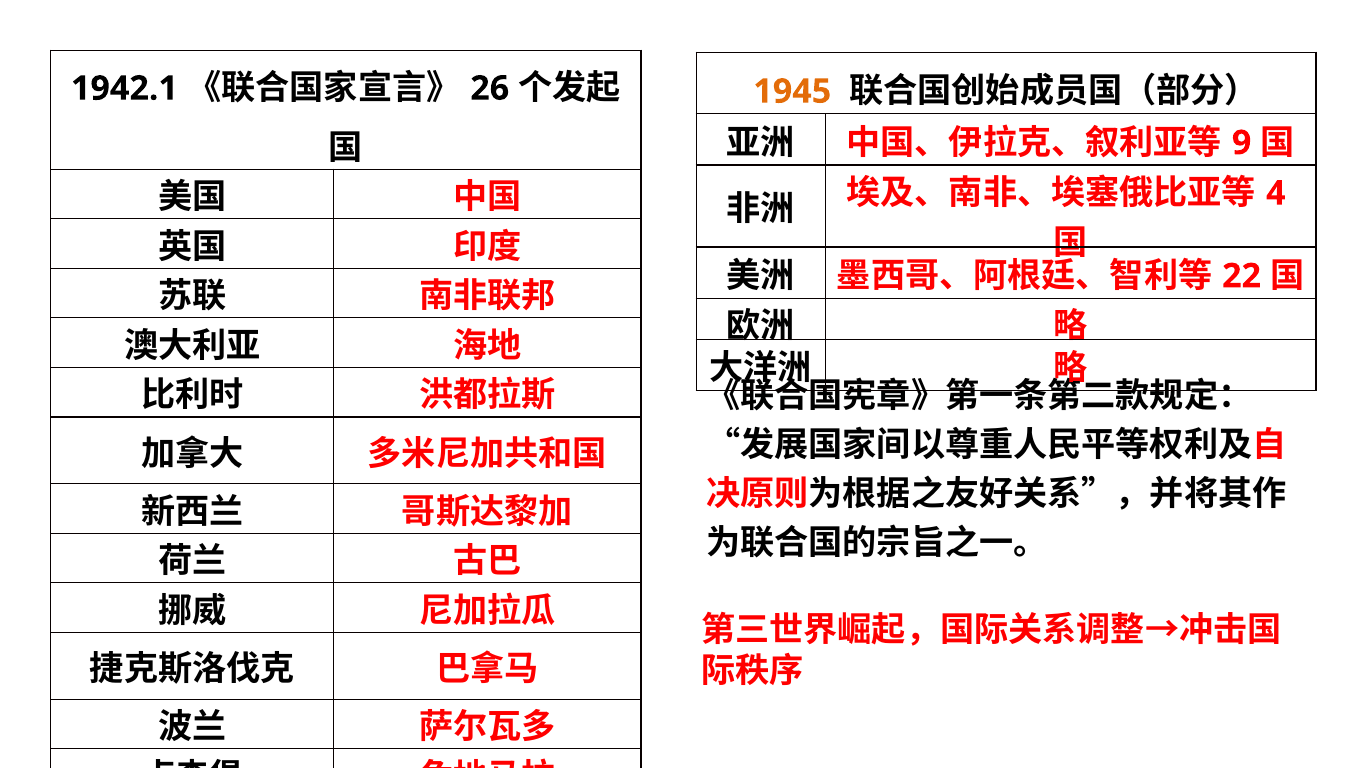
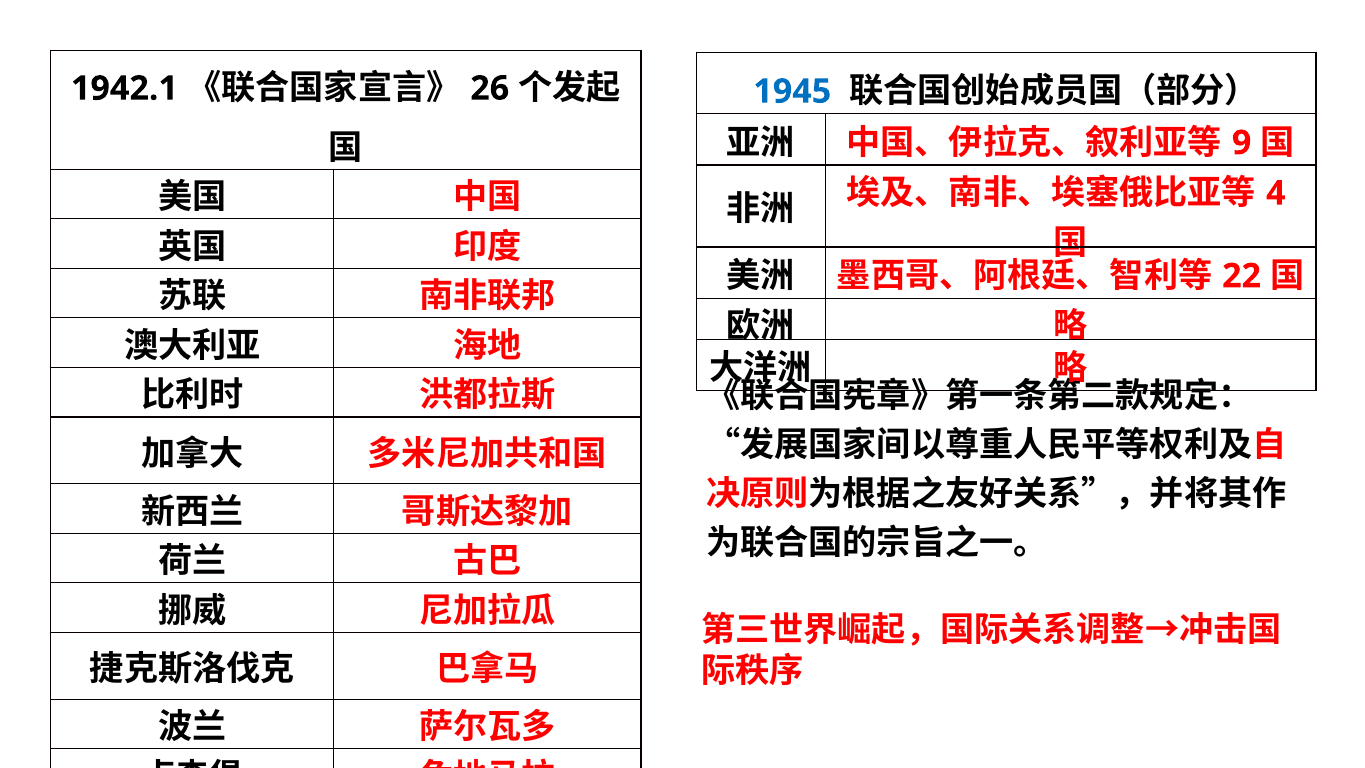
1945 colour: orange -> blue
